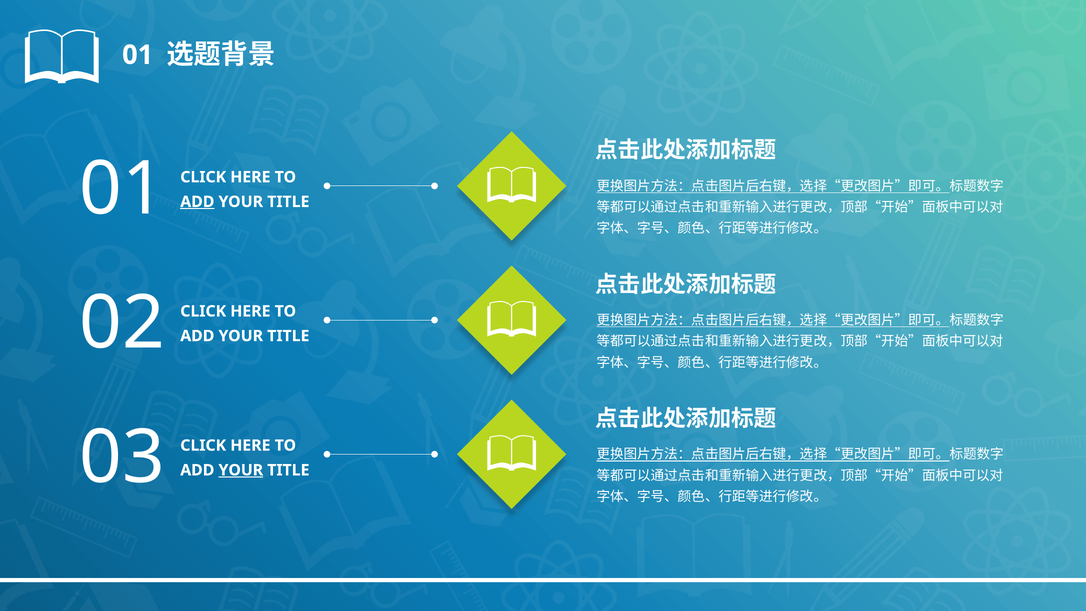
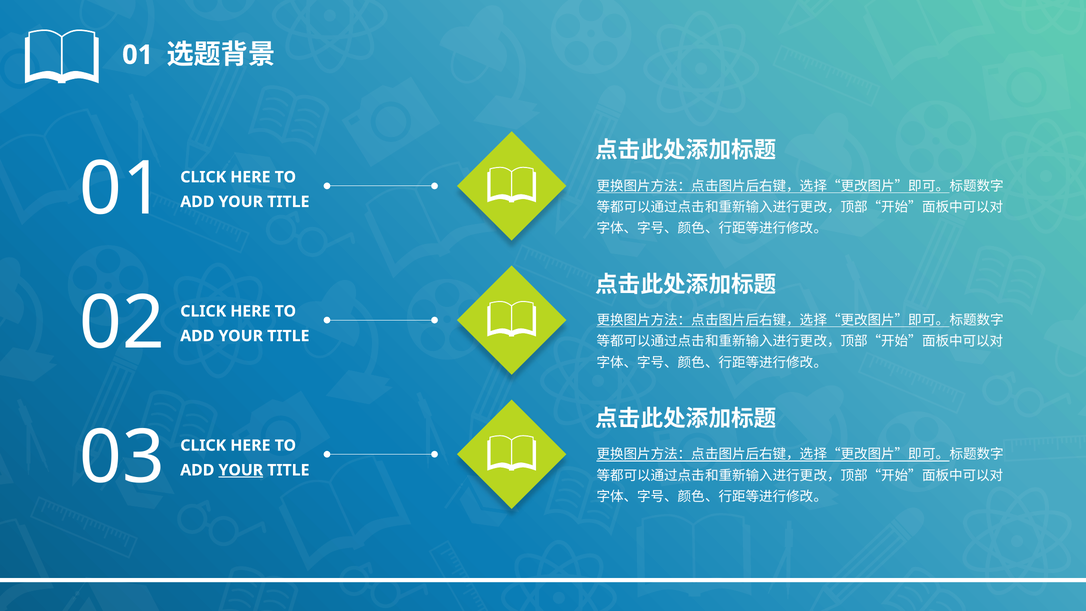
ADD at (197, 202) underline: present -> none
